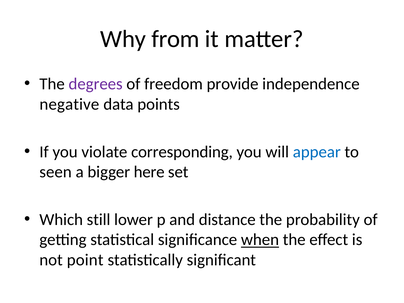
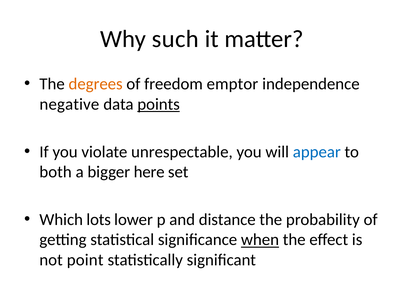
from: from -> such
degrees colour: purple -> orange
provide: provide -> emptor
points underline: none -> present
corresponding: corresponding -> unrespectable
seen: seen -> both
still: still -> lots
